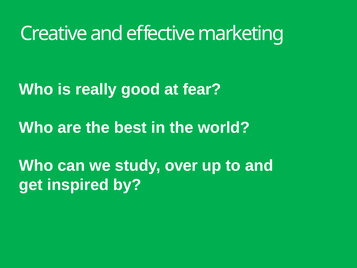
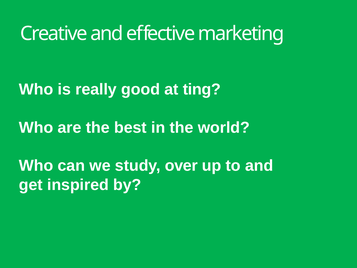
fear: fear -> ting
